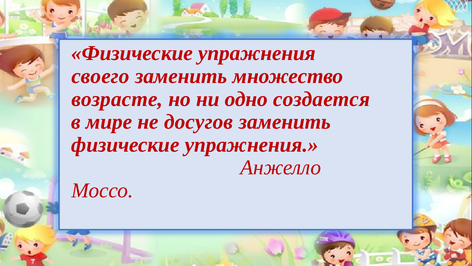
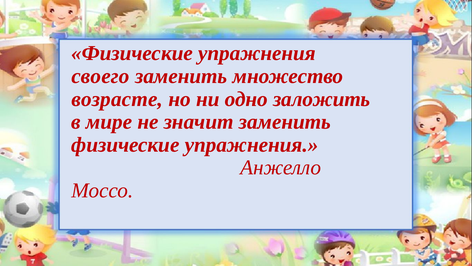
создается: создается -> заложить
досугов: досугов -> значит
